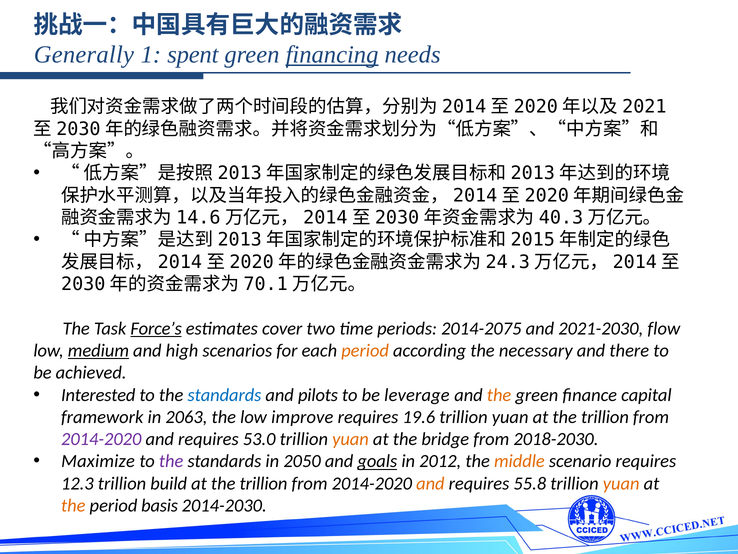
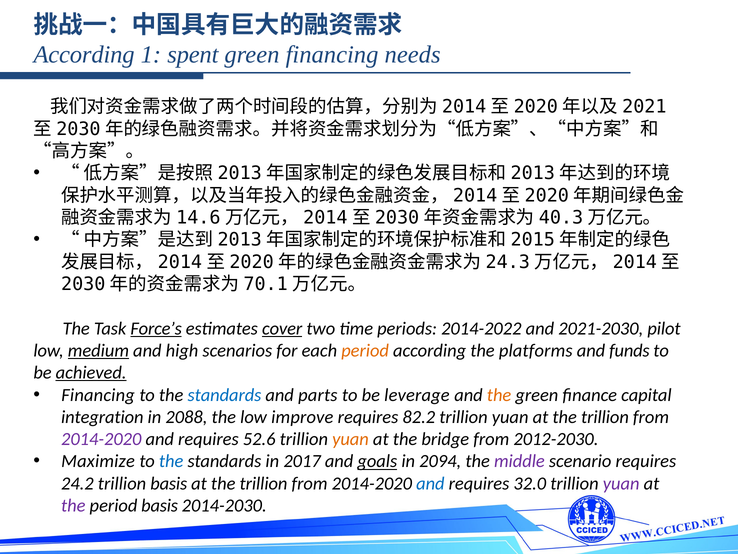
Generally at (84, 54): Generally -> According
financing at (332, 54) underline: present -> none
cover underline: none -> present
2014-2075: 2014-2075 -> 2014-2022
flow: flow -> pilot
necessary: necessary -> platforms
there: there -> funds
achieved underline: none -> present
Interested at (98, 395): Interested -> Financing
pilots: pilots -> parts
framework: framework -> integration
2063: 2063 -> 2088
19.6: 19.6 -> 82.2
53.0: 53.0 -> 52.6
2018-2030: 2018-2030 -> 2012-2030
the at (171, 461) colour: purple -> blue
2050: 2050 -> 2017
2012: 2012 -> 2094
middle colour: orange -> purple
12.3: 12.3 -> 24.2
trillion build: build -> basis
and at (430, 483) colour: orange -> blue
55.8: 55.8 -> 32.0
yuan at (621, 483) colour: orange -> purple
the at (73, 505) colour: orange -> purple
